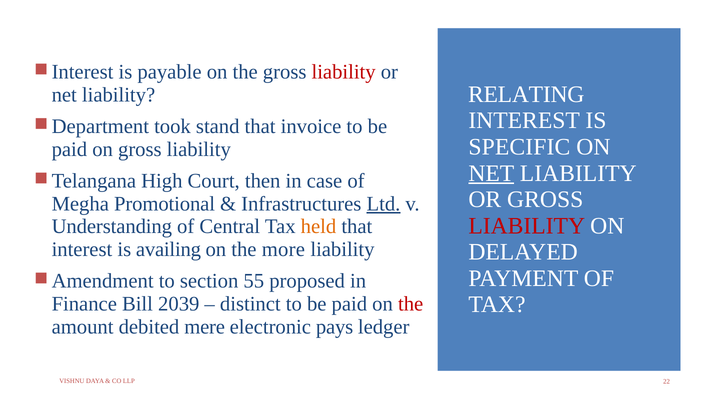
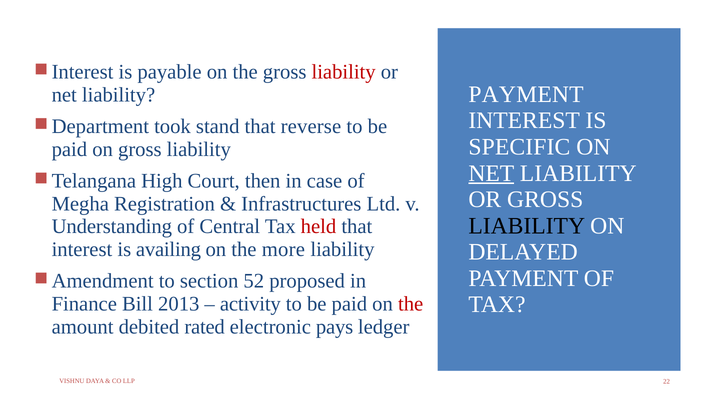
RELATING at (526, 94): RELATING -> PAYMENT
invoice: invoice -> reverse
Promotional: Promotional -> Registration
Ltd underline: present -> none
LIABILITY at (527, 226) colour: red -> black
held colour: orange -> red
55: 55 -> 52
2039: 2039 -> 2013
distinct: distinct -> activity
mere: mere -> rated
